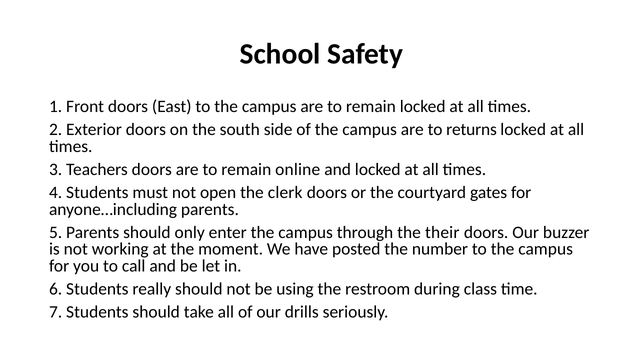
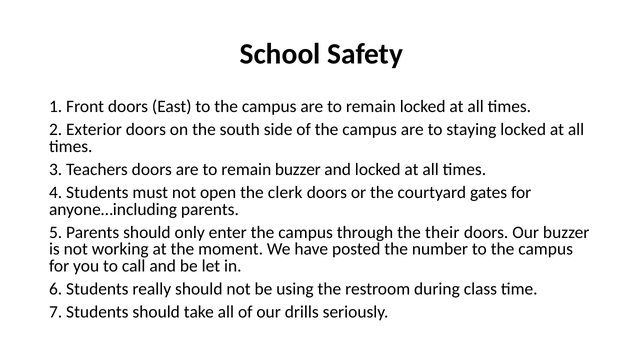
returns: returns -> staying
remain online: online -> buzzer
